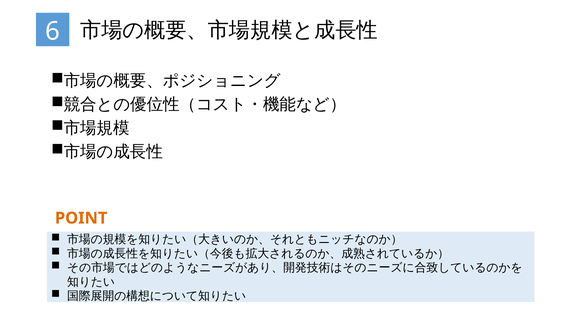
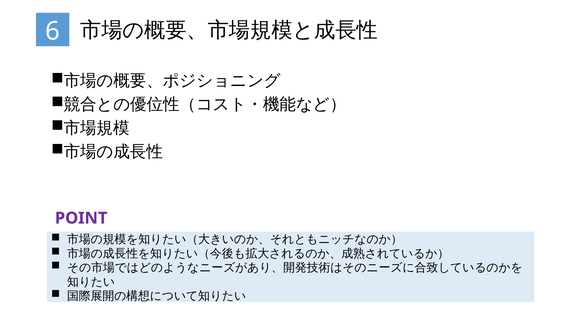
POINT colour: orange -> purple
